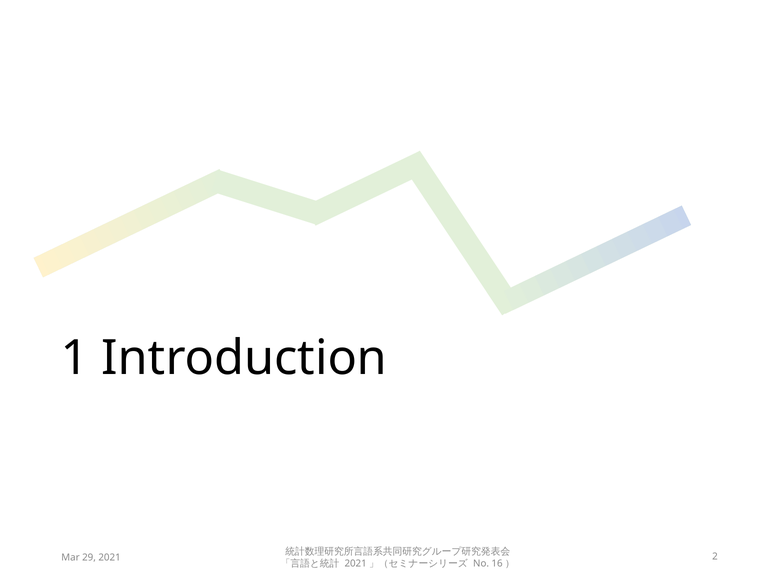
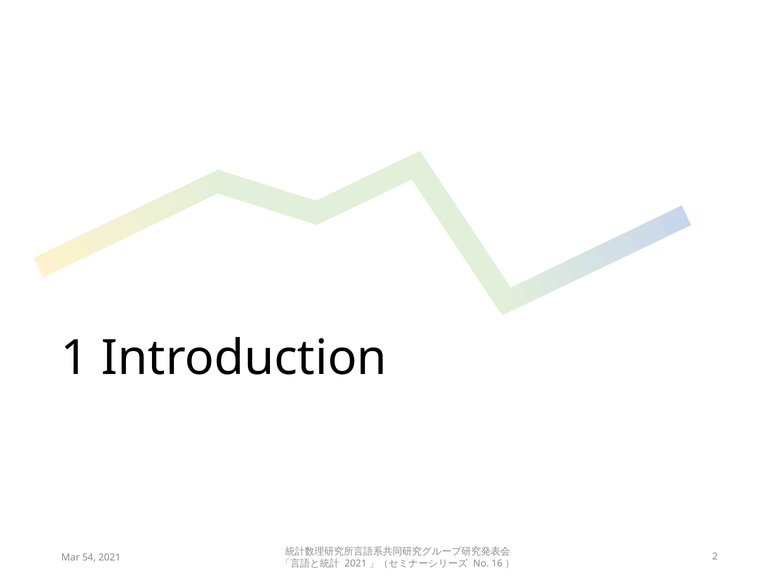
29: 29 -> 54
